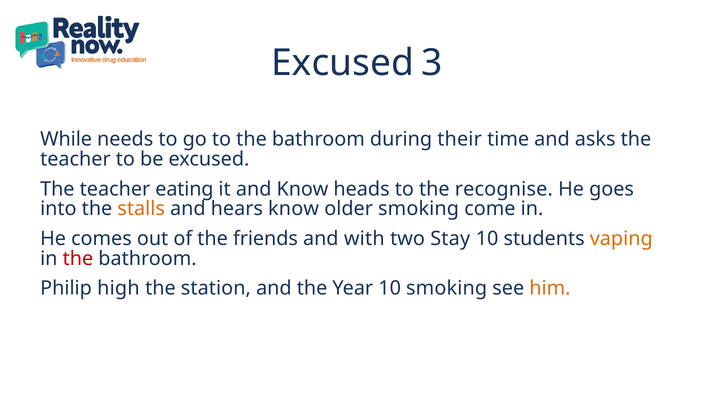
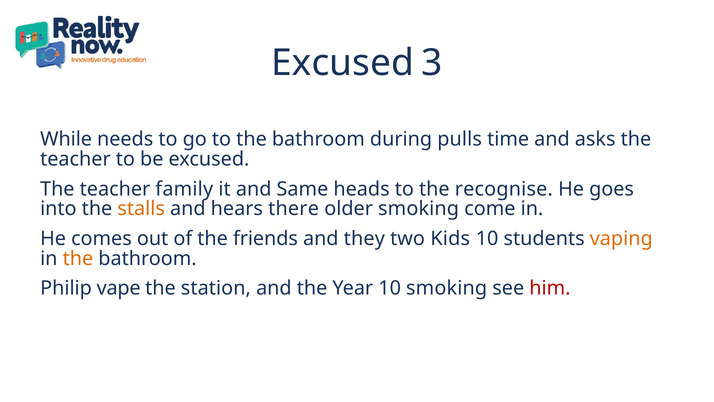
their: their -> pulls
eating: eating -> family
and Know: Know -> Same
hears know: know -> there
with: with -> they
Stay: Stay -> Kids
the at (78, 258) colour: red -> orange
high: high -> vape
him colour: orange -> red
